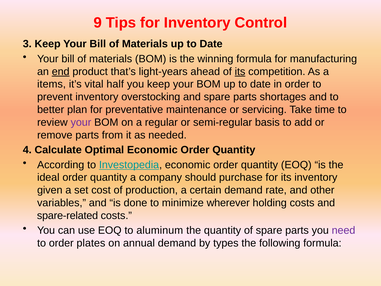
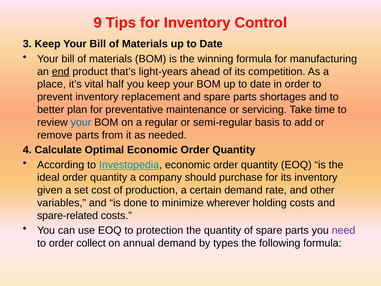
its at (240, 71) underline: present -> none
items: items -> place
overstocking: overstocking -> replacement
your at (81, 122) colour: purple -> blue
aluminum: aluminum -> protection
plates: plates -> collect
